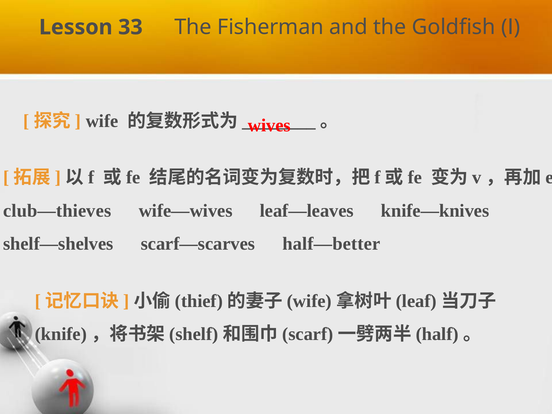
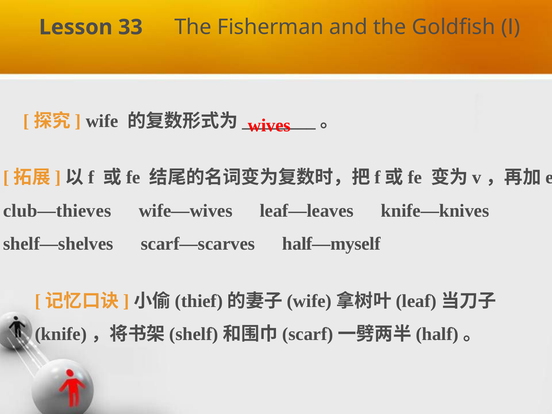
half—better: half—better -> half—myself
